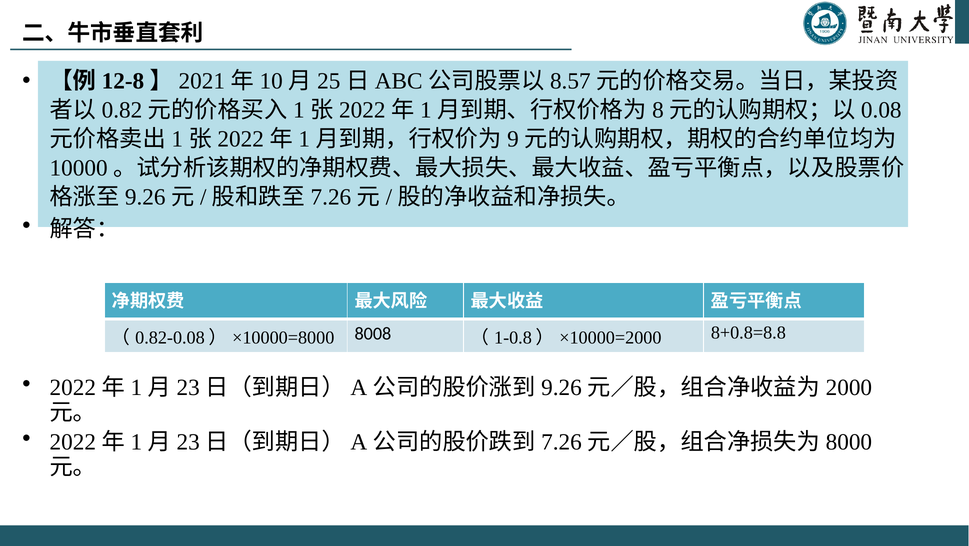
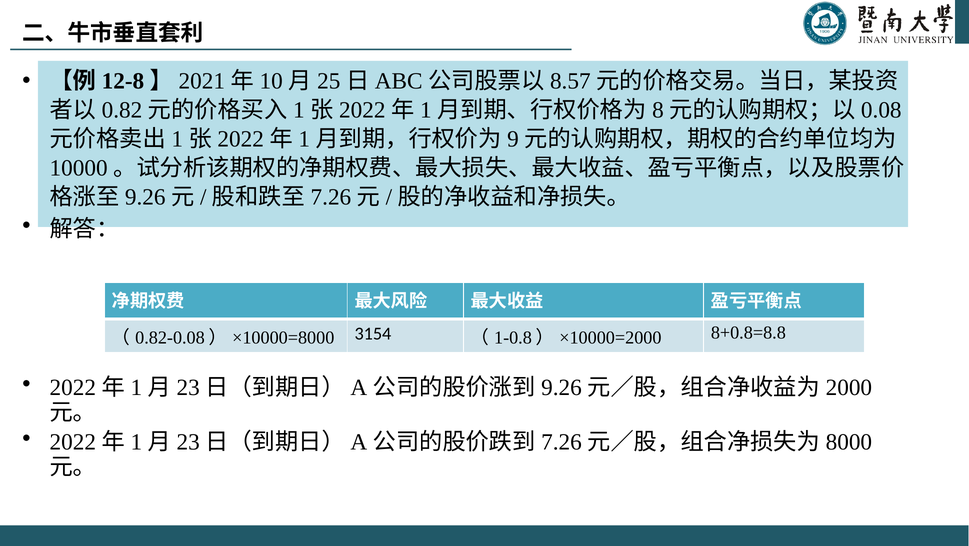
8008: 8008 -> 3154
